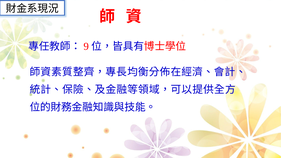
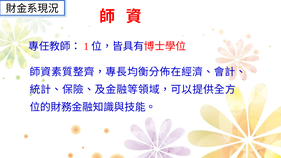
9: 9 -> 1
